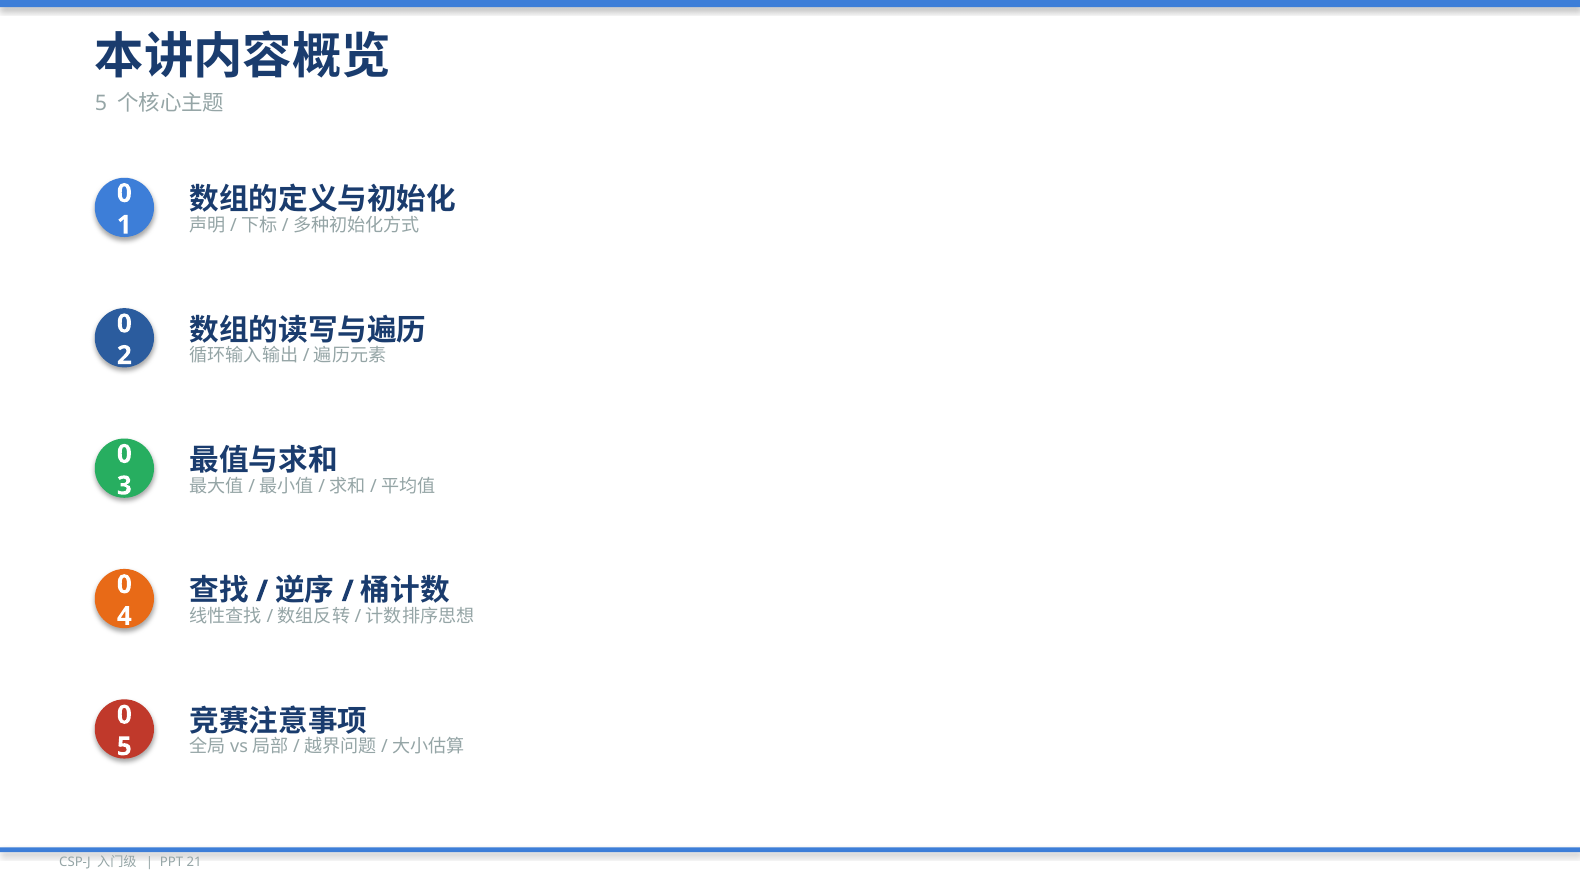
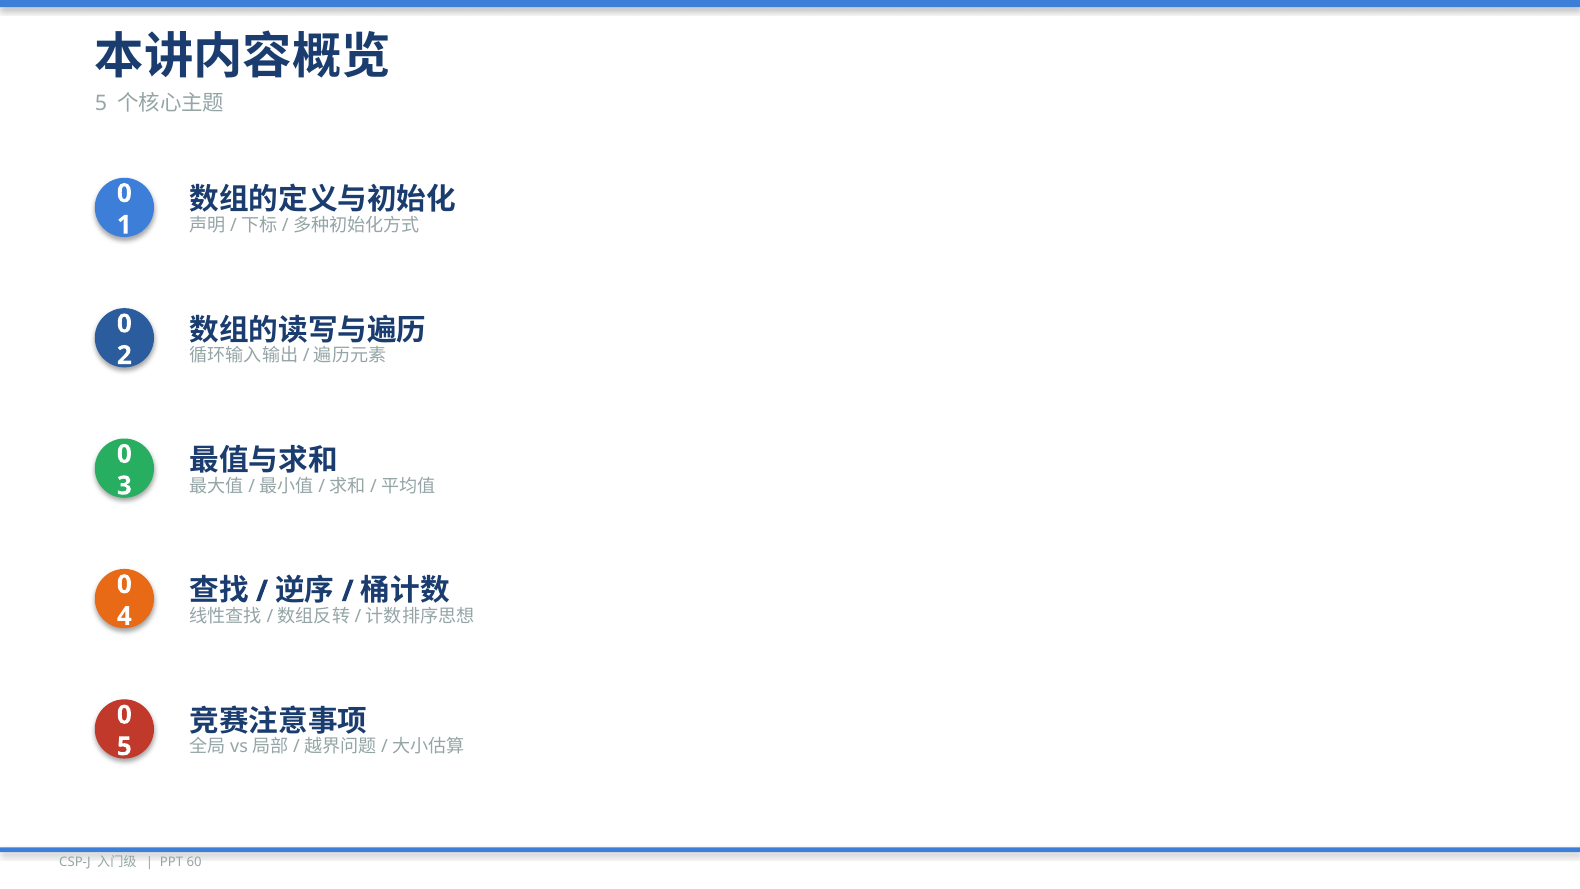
21: 21 -> 60
